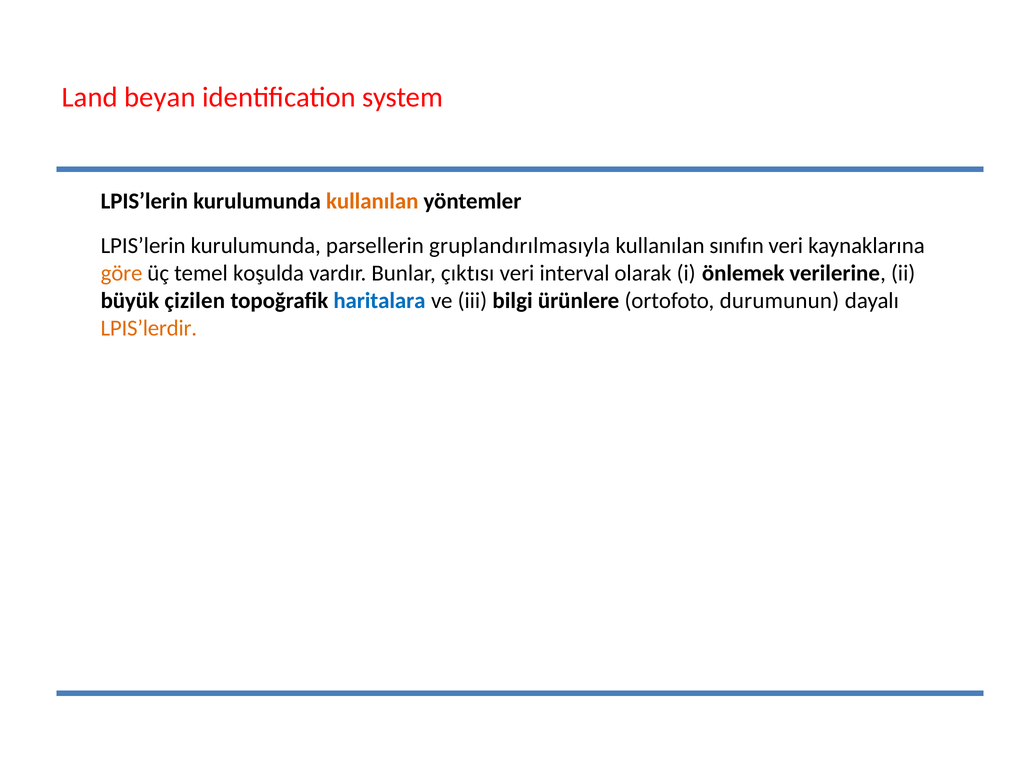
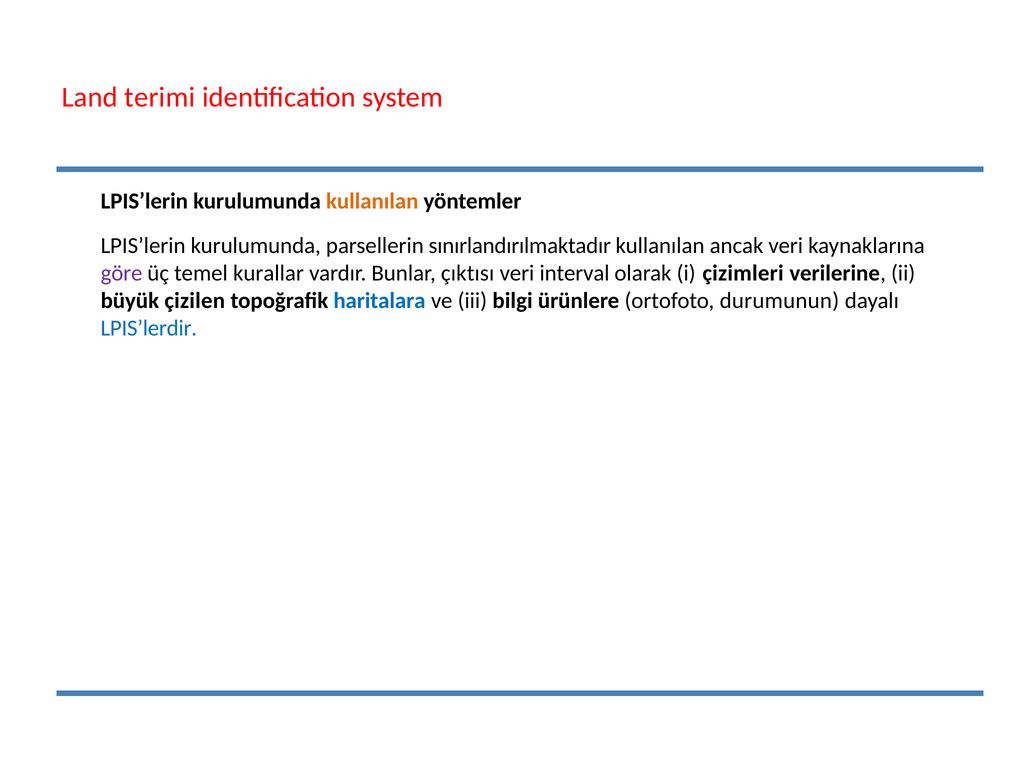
beyan: beyan -> terimi
gruplandırılmasıyla: gruplandırılmasıyla -> sınırlandırılmaktadır
sınıfın: sınıfın -> ancak
göre colour: orange -> purple
koşulda: koşulda -> kurallar
önlemek: önlemek -> çizimleri
LPIS’lerdir colour: orange -> blue
